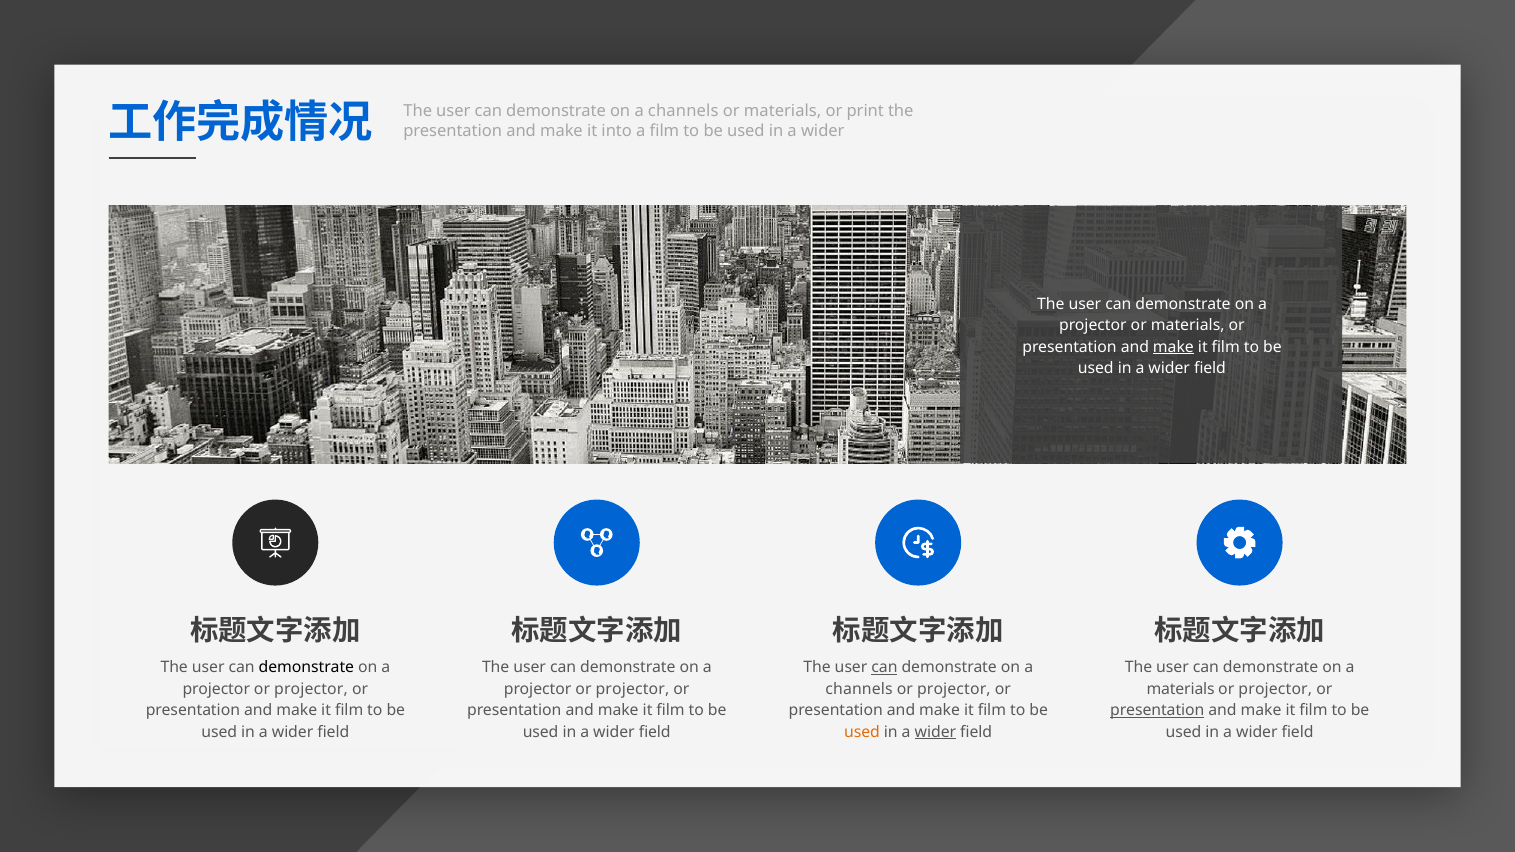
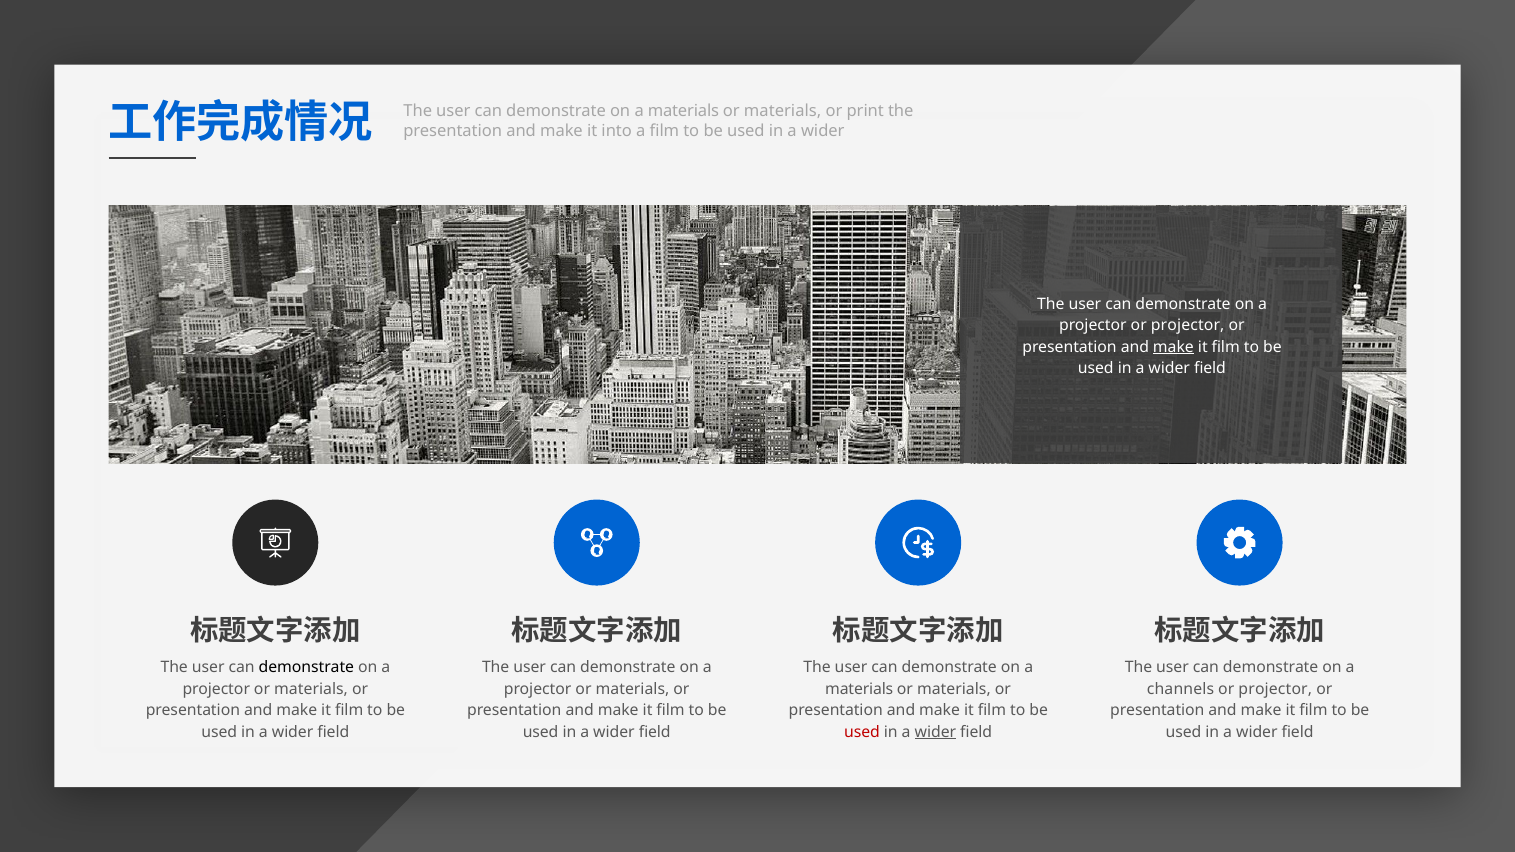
channels at (683, 111): channels -> materials
projector or materials: materials -> projector
can at (884, 667) underline: present -> none
projector at (311, 689): projector -> materials
projector at (632, 689): projector -> materials
channels at (859, 689): channels -> materials
projector at (954, 689): projector -> materials
materials at (1181, 689): materials -> channels
presentation at (1157, 711) underline: present -> none
used at (862, 732) colour: orange -> red
